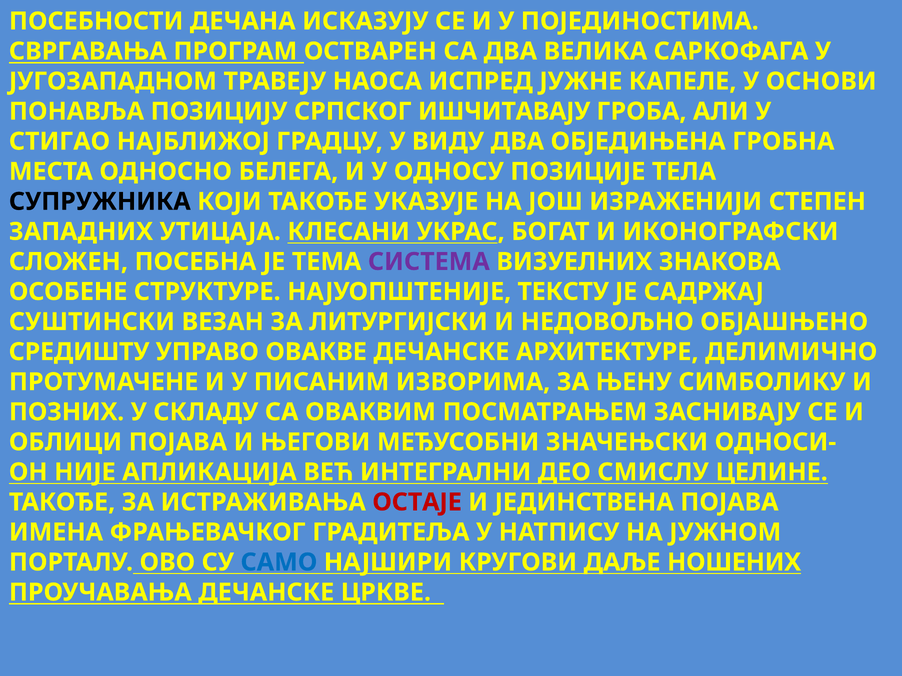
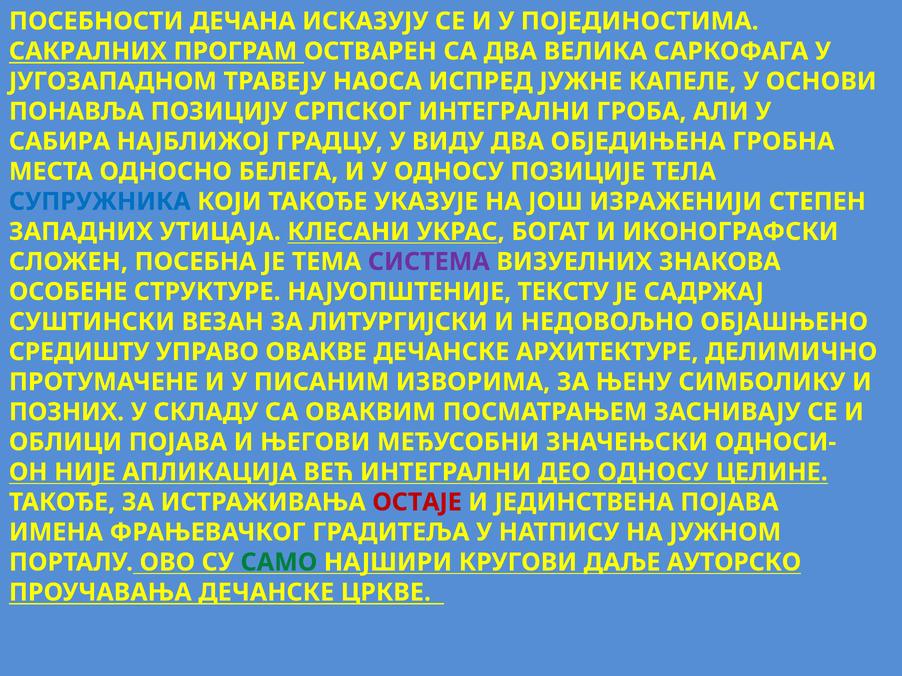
СВРГАВАЊА: СВРГАВАЊА -> САКРАЛНИХ
СРПСКОГ ИШЧИТАВАЈУ: ИШЧИТАВАЈУ -> ИНТЕГРАЛНИ
СТИГАО: СТИГАО -> САБИРА
СУПРУЖНИКА colour: black -> blue
ДЕО СМИСЛУ: СМИСЛУ -> ОДНОСУ
САМО colour: blue -> green
НОШЕНИХ: НОШЕНИХ -> АУТОРСКО
